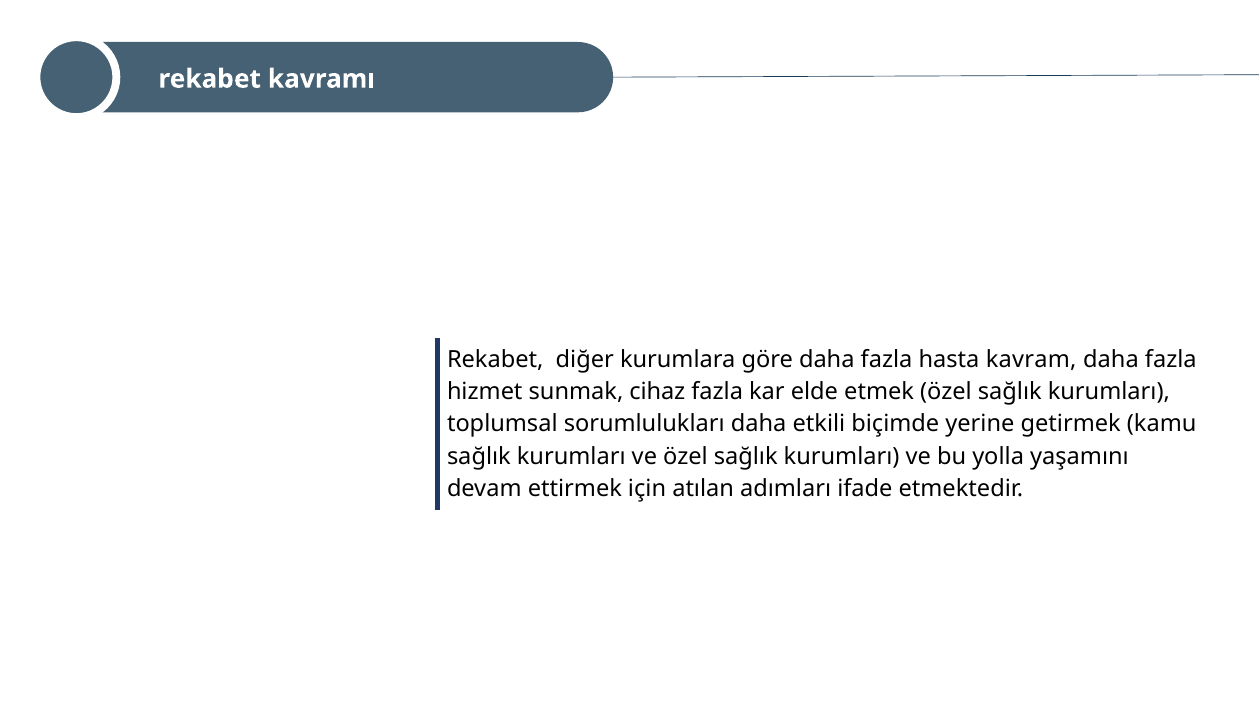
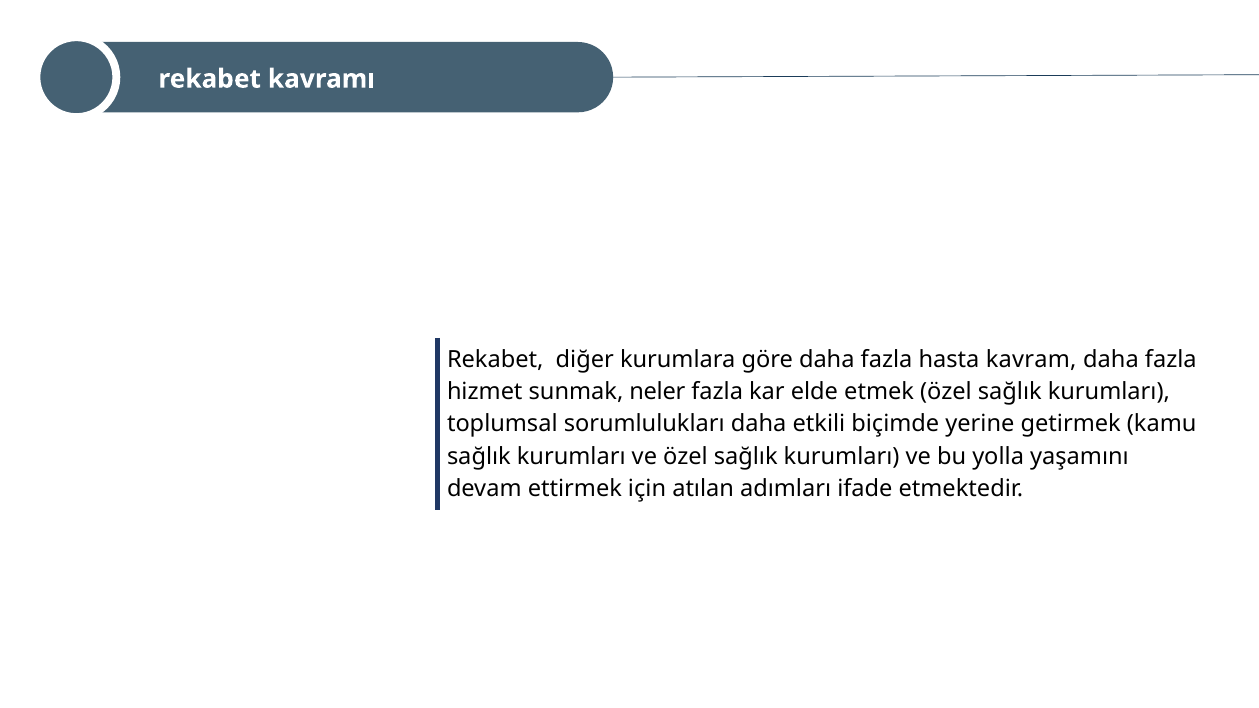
cihaz: cihaz -> neler
